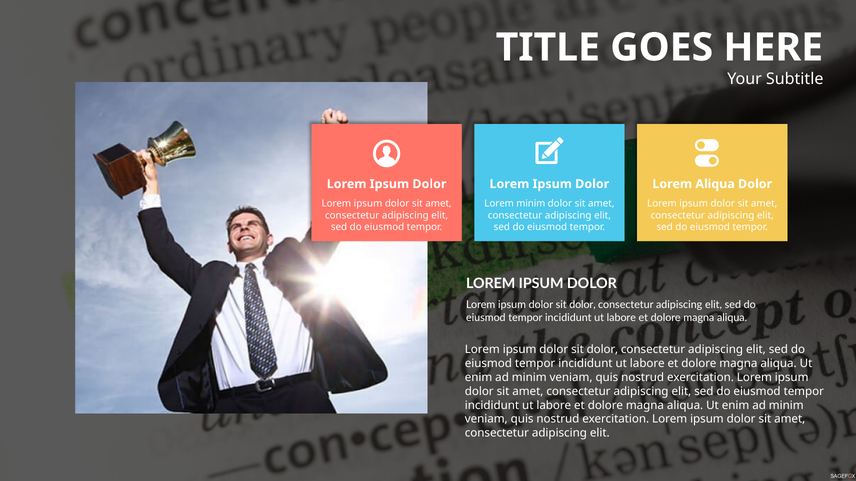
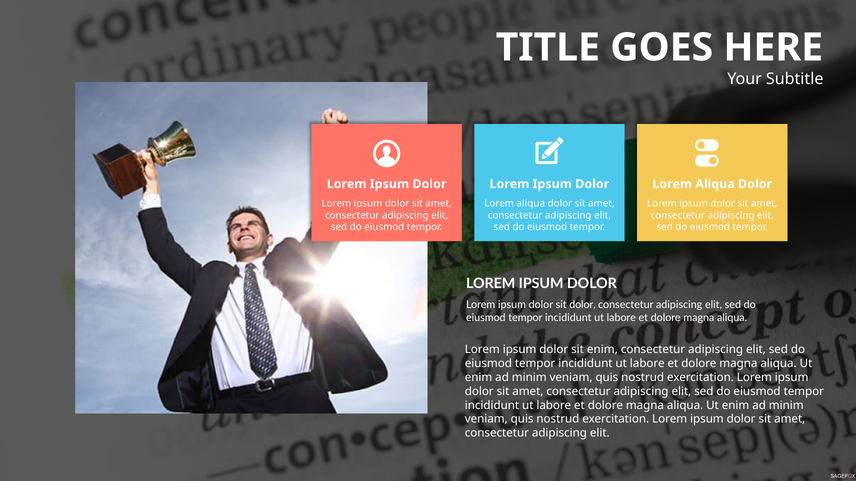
minim at (531, 204): minim -> aliqua
dolor at (602, 350): dolor -> enim
